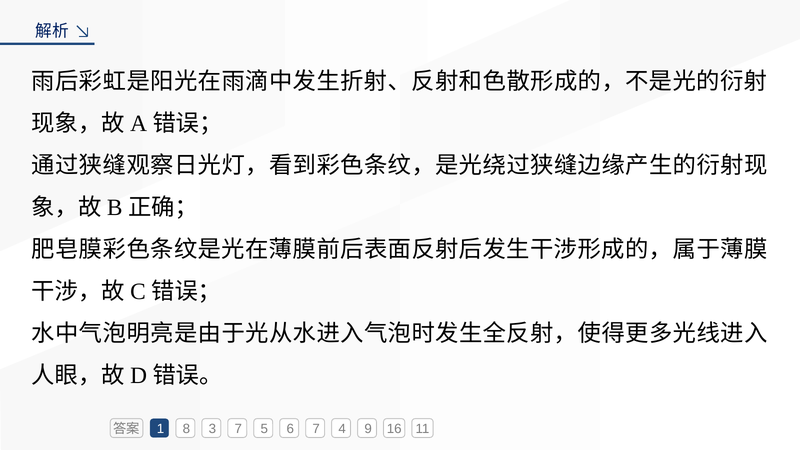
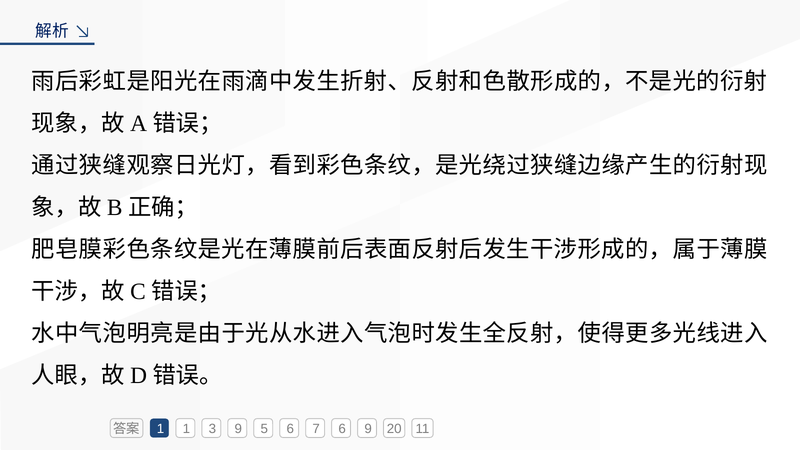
1 8: 8 -> 1
3 7: 7 -> 9
7 4: 4 -> 6
16: 16 -> 20
